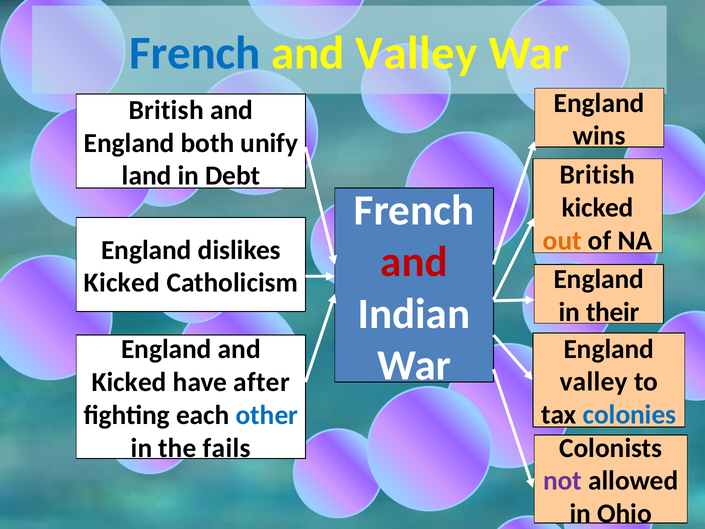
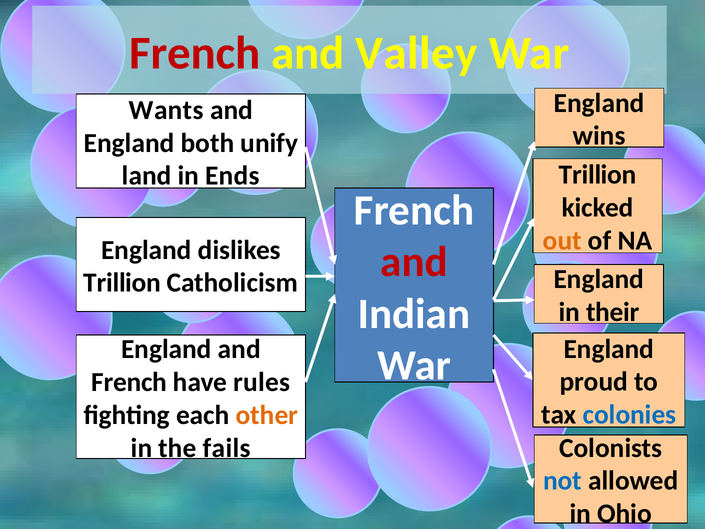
French at (195, 53) colour: blue -> red
British at (166, 110): British -> Wants
British at (597, 175): British -> Trillion
Debt: Debt -> Ends
Kicked at (122, 283): Kicked -> Trillion
valley at (594, 382): valley -> proud
Kicked at (129, 382): Kicked -> French
after: after -> rules
other colour: blue -> orange
not colour: purple -> blue
